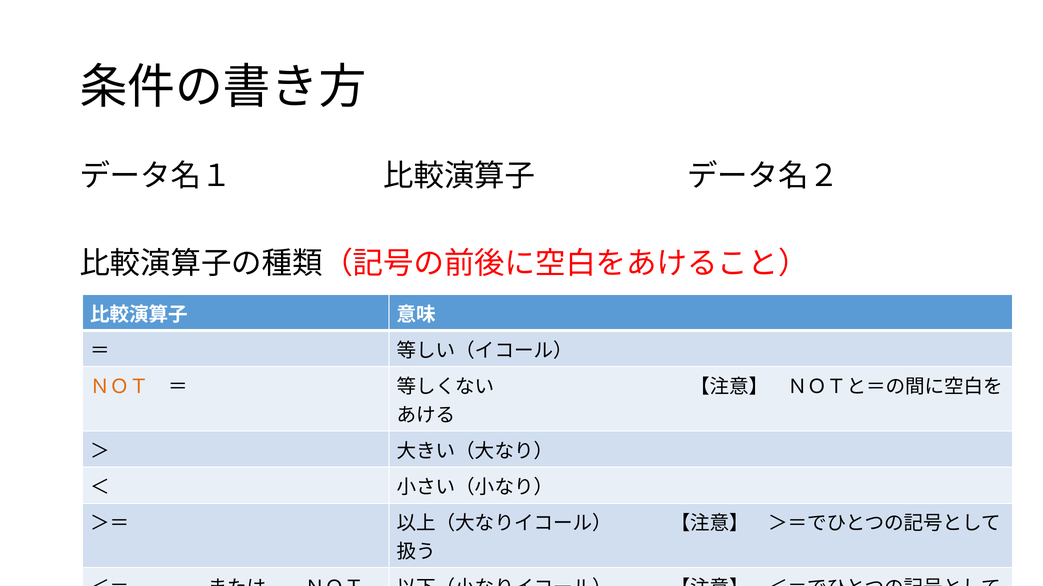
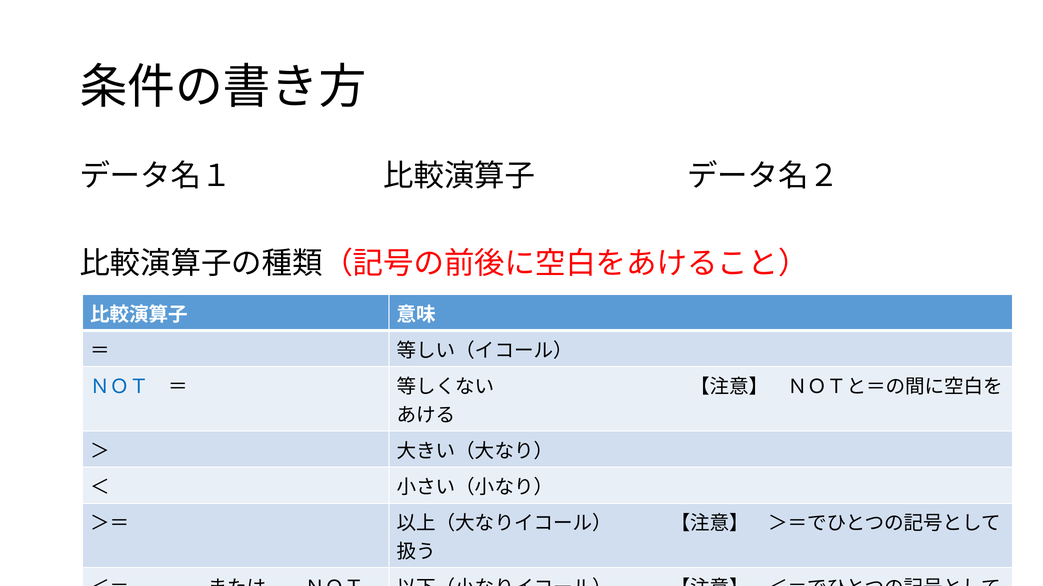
ＮＯＴ at (120, 387) colour: orange -> blue
